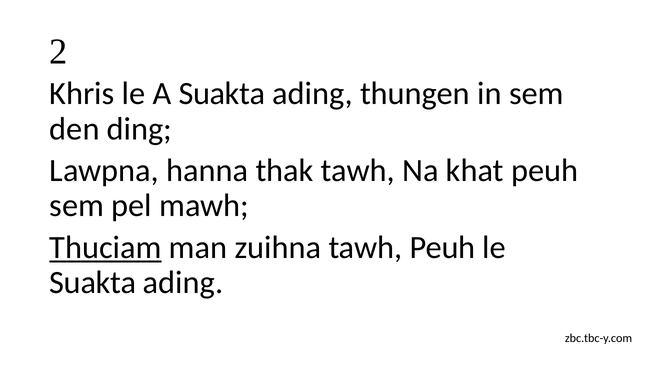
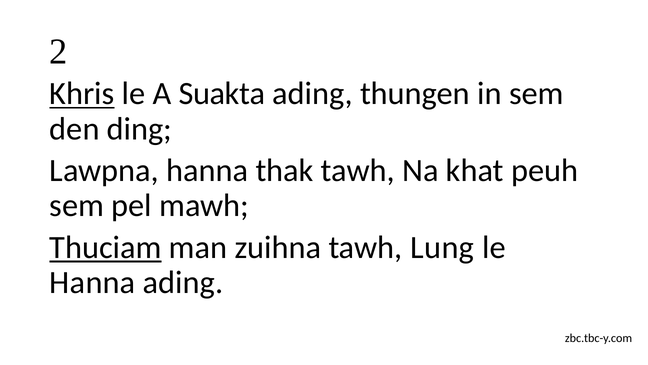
Khris underline: none -> present
tawh Peuh: Peuh -> Lung
Suakta at (93, 282): Suakta -> Hanna
